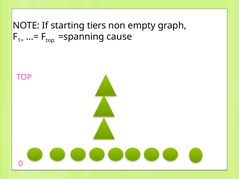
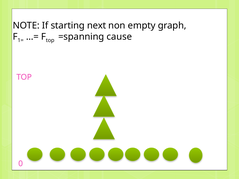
tiers: tiers -> next
